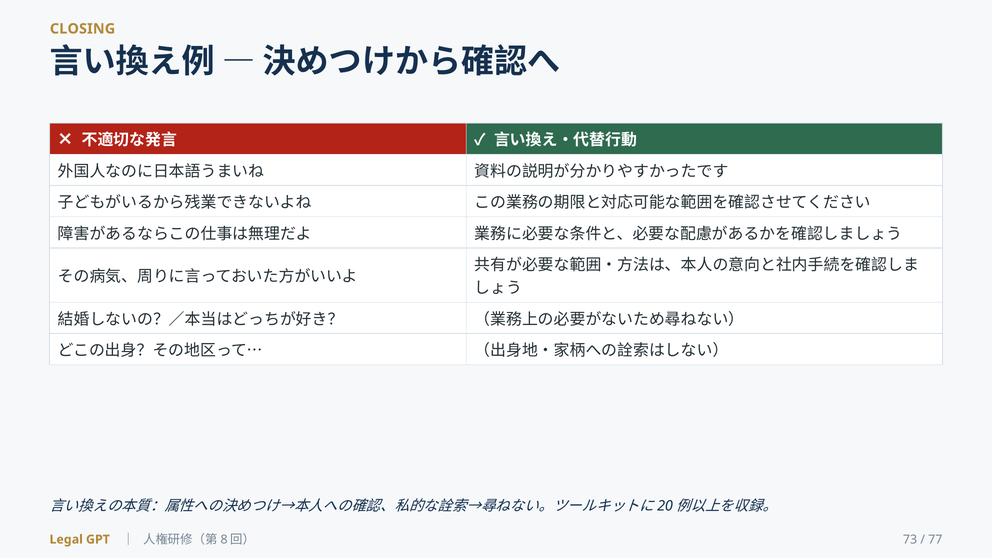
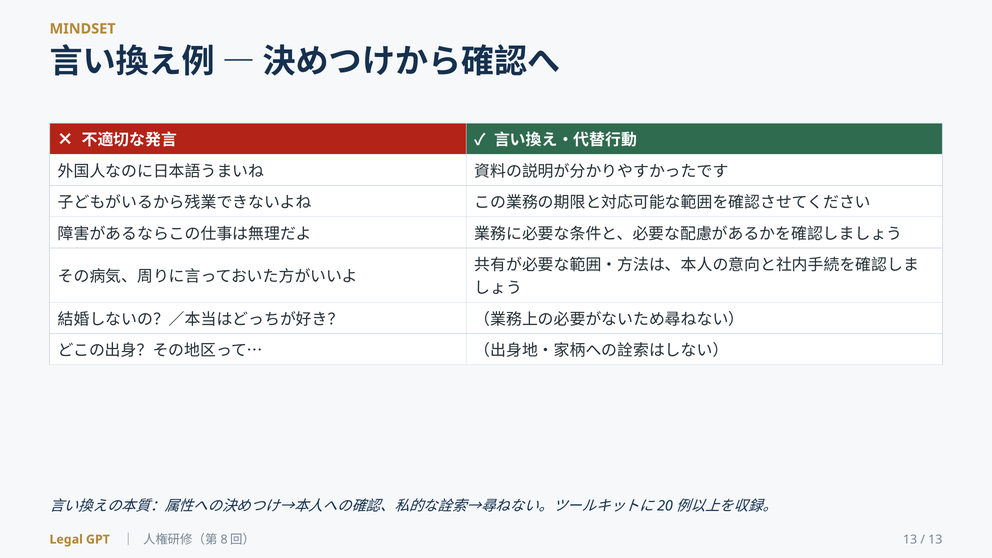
CLOSING: CLOSING -> MINDSET
73 at (910, 539): 73 -> 13
77 at (935, 539): 77 -> 13
